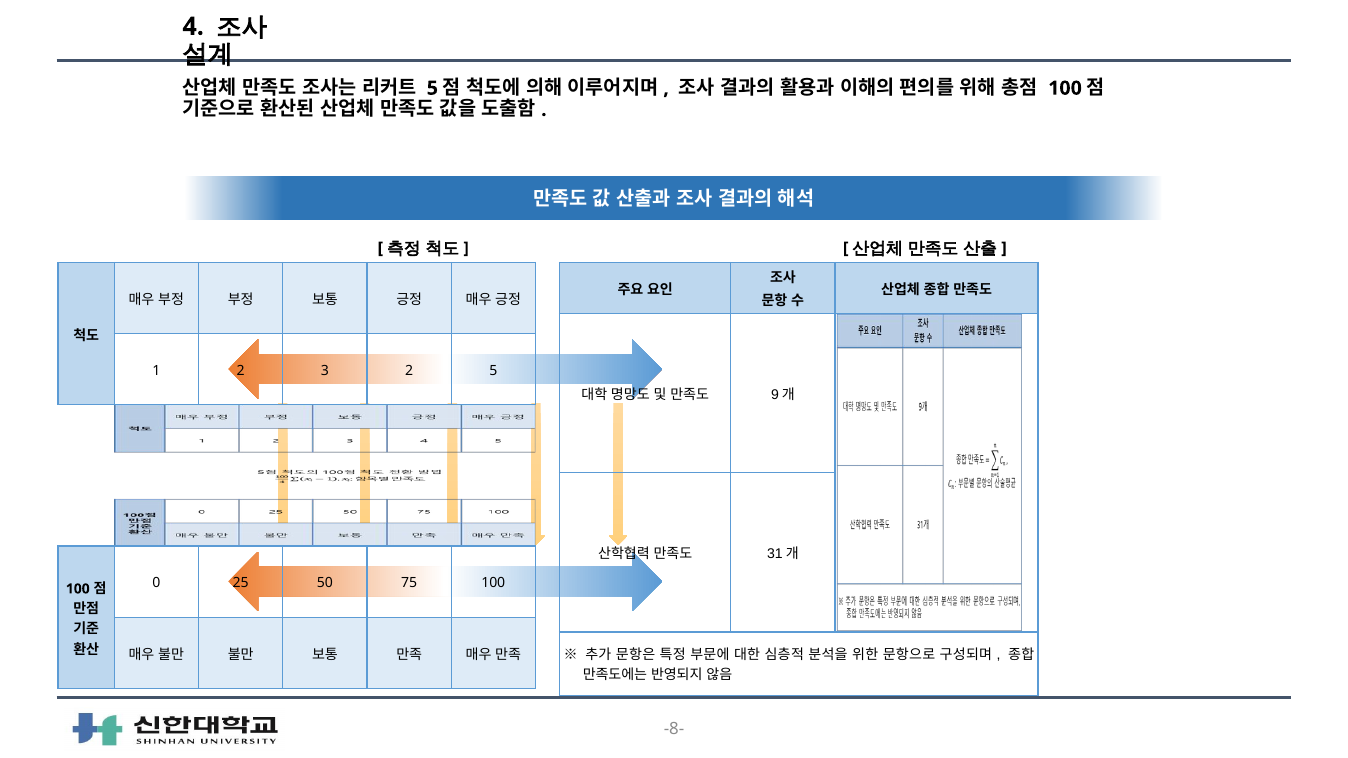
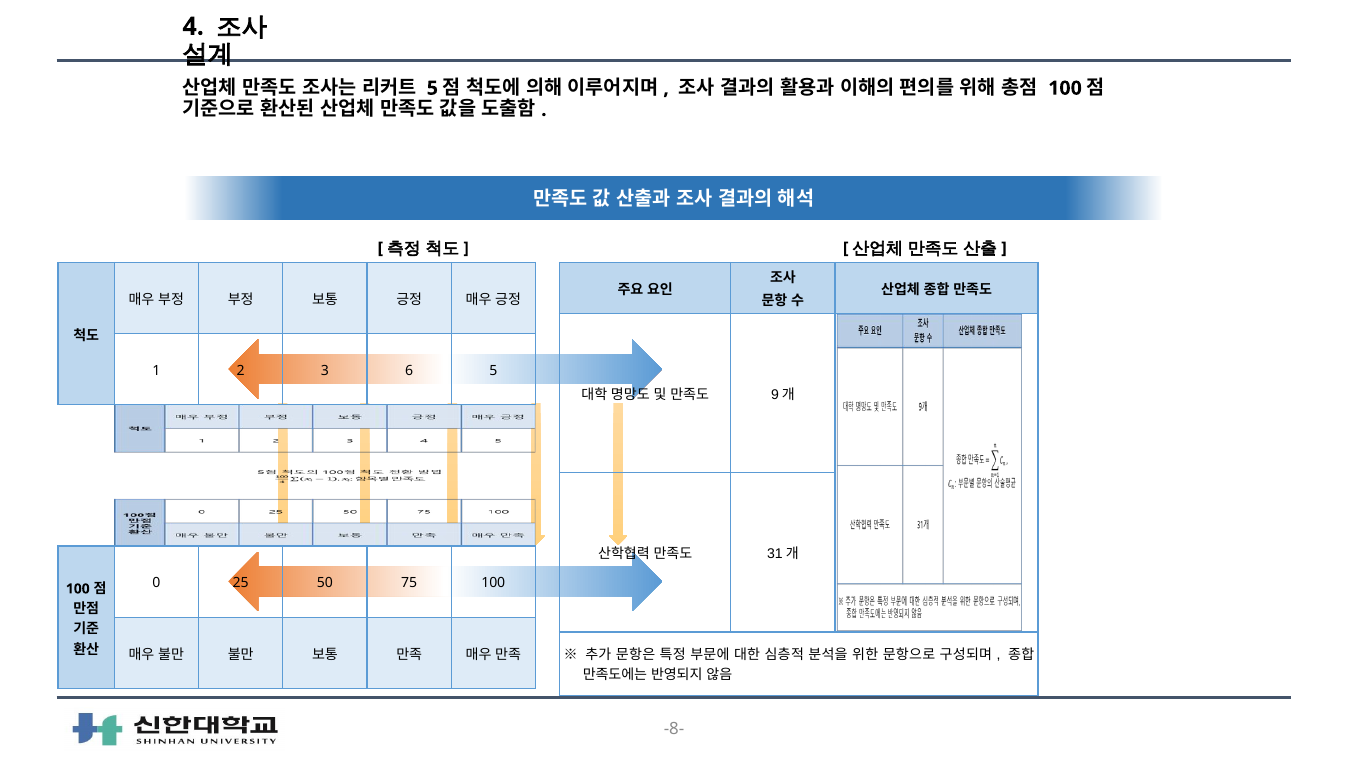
2 at (409, 371): 2 -> 6
